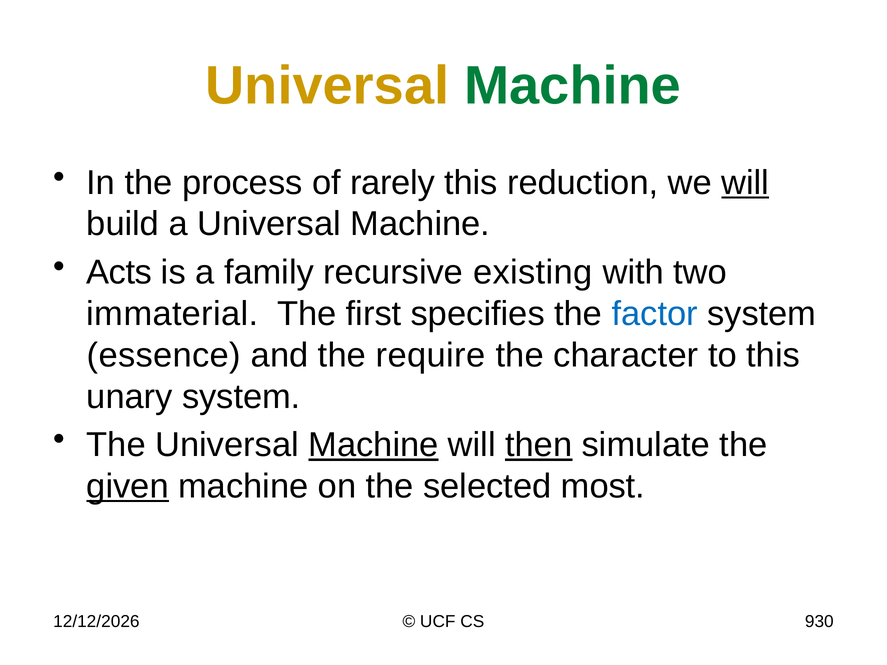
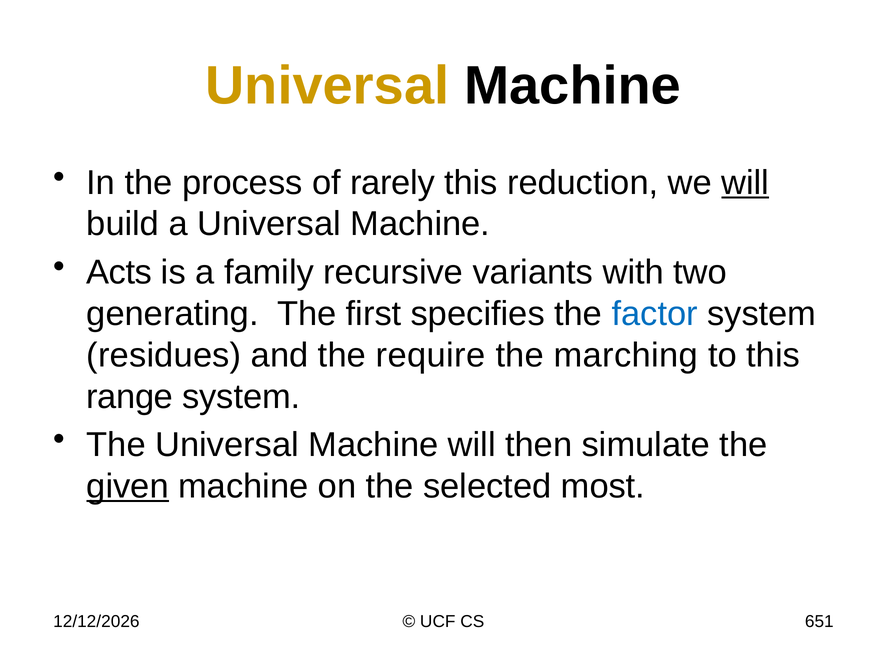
Machine at (573, 86) colour: green -> black
existing: existing -> variants
immaterial: immaterial -> generating
essence: essence -> residues
character: character -> marching
unary: unary -> range
Machine at (373, 445) underline: present -> none
then underline: present -> none
930: 930 -> 651
